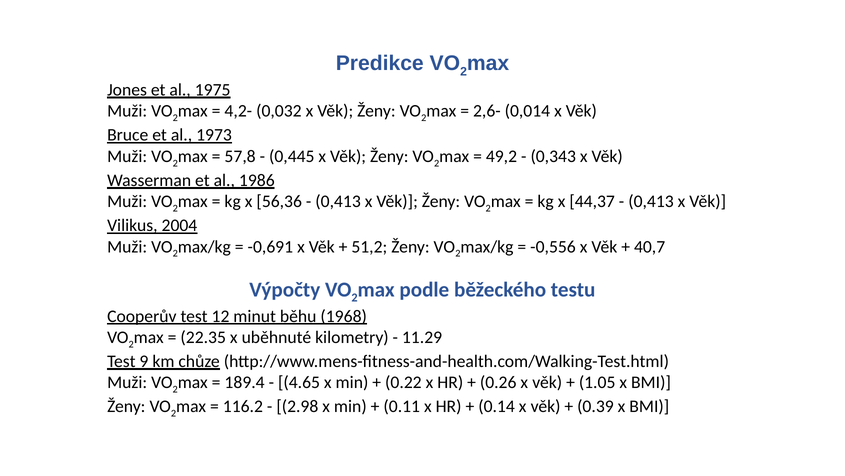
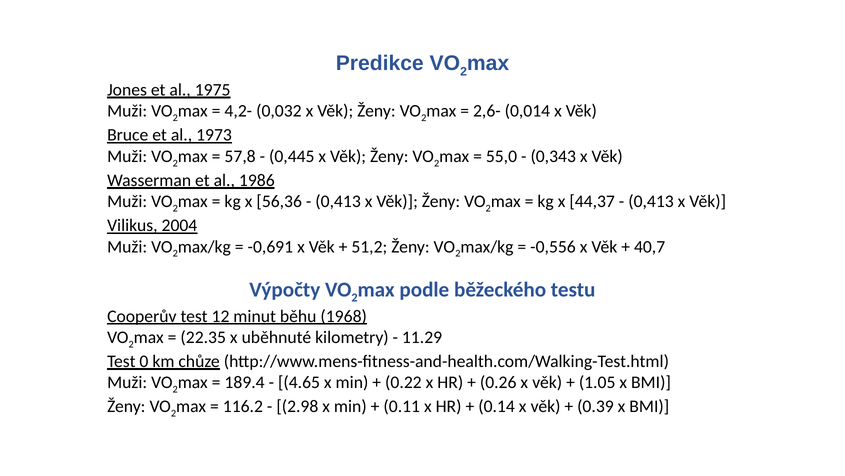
49,2: 49,2 -> 55,0
9: 9 -> 0
